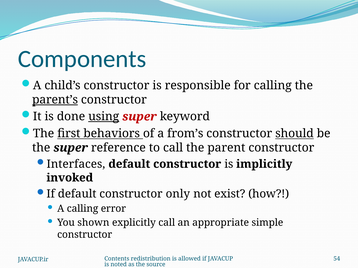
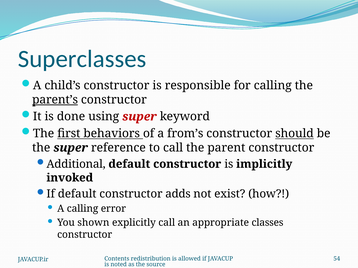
Components: Components -> Superclasses
using underline: present -> none
Interfaces: Interfaces -> Additional
only: only -> adds
simple: simple -> classes
